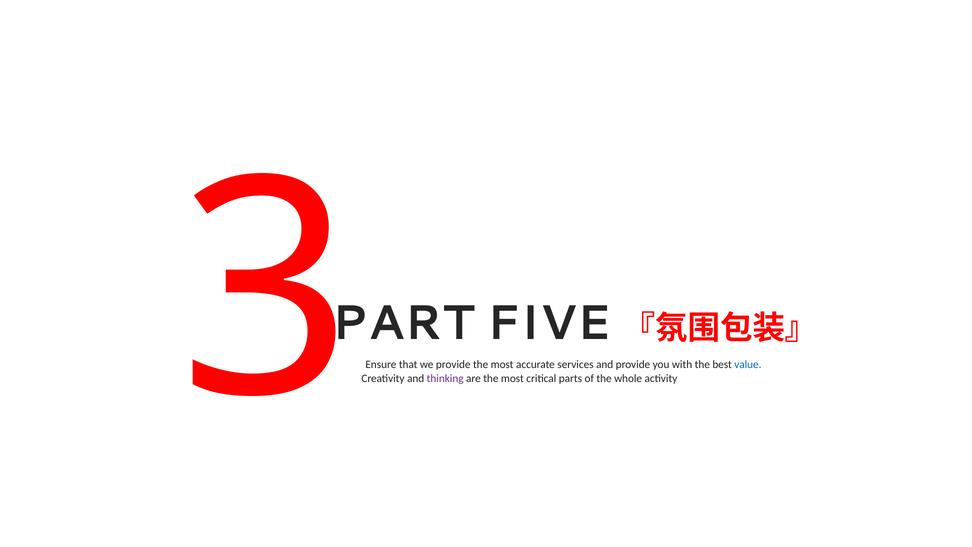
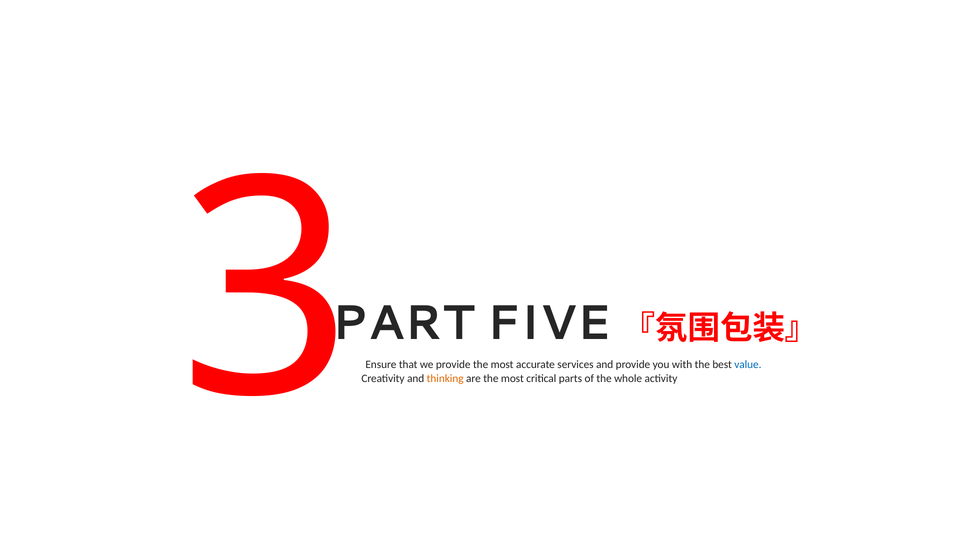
thinking colour: purple -> orange
